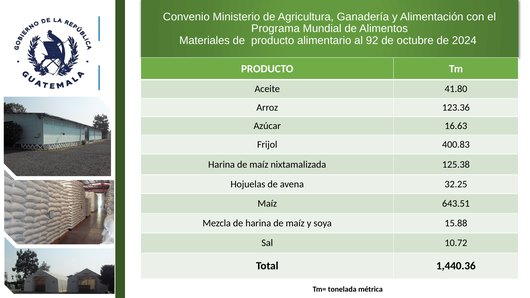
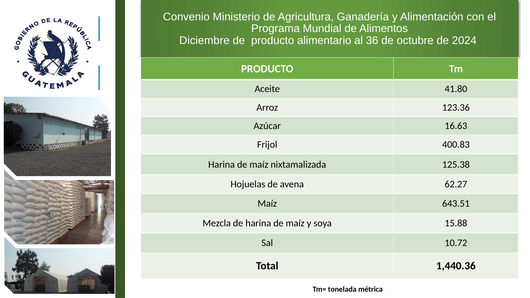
Materiales: Materiales -> Diciembre
92: 92 -> 36
32.25: 32.25 -> 62.27
